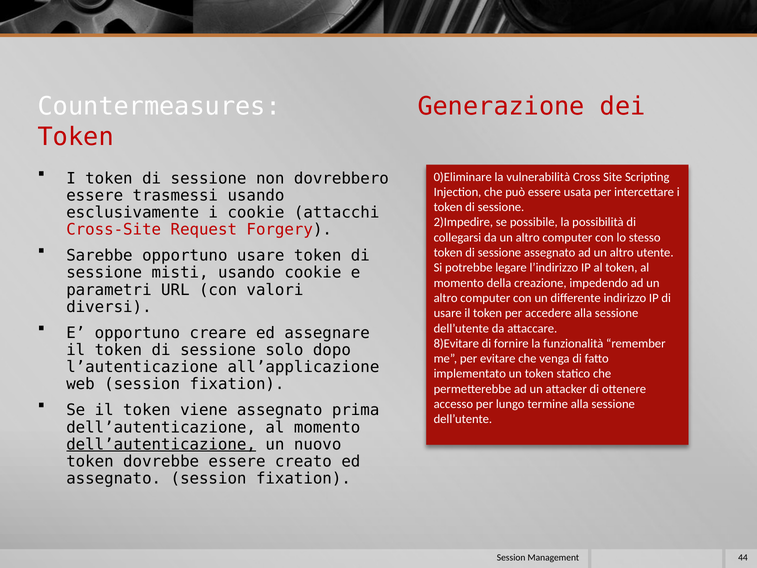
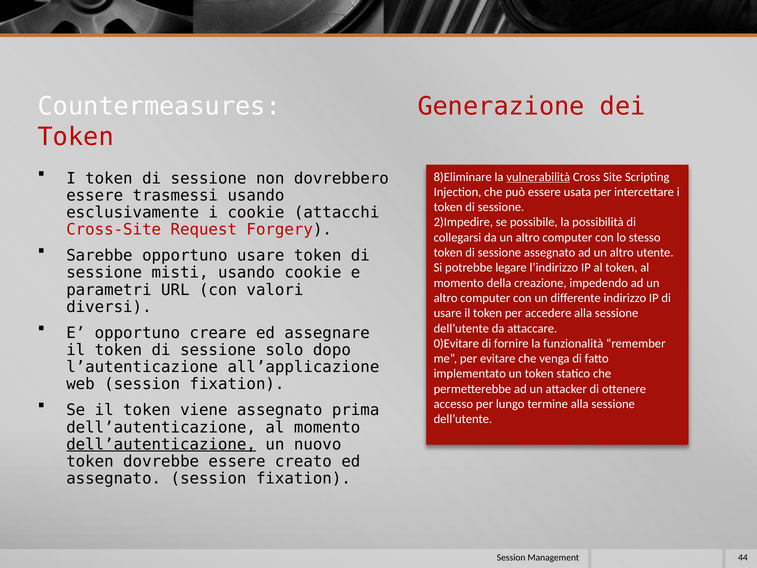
0)Eliminare: 0)Eliminare -> 8)Eliminare
vulnerabilità underline: none -> present
8)Evitare: 8)Evitare -> 0)Evitare
